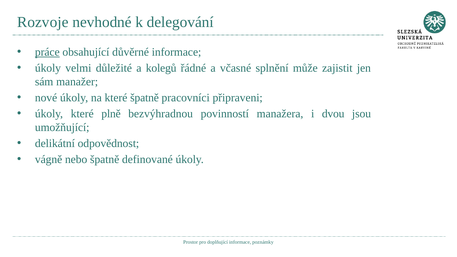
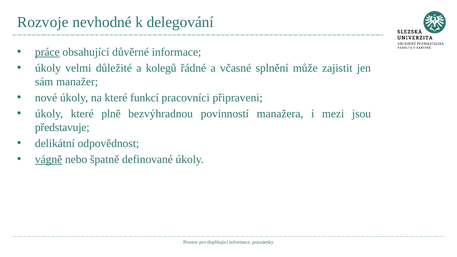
které špatně: špatně -> funkcí
dvou: dvou -> mezi
umožňující: umožňující -> představuje
vágně underline: none -> present
